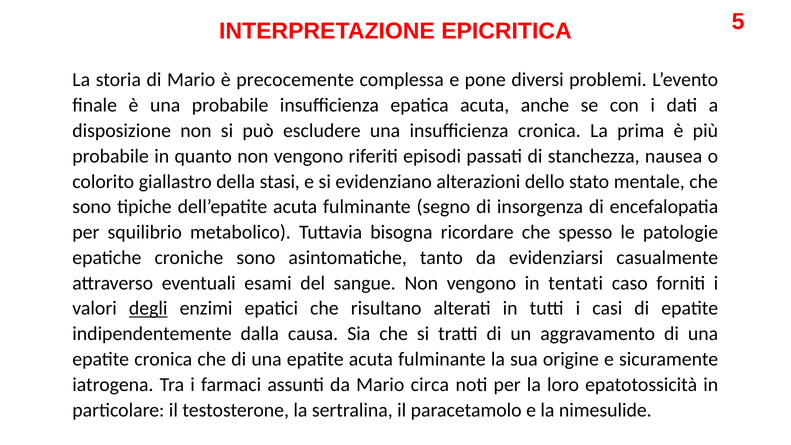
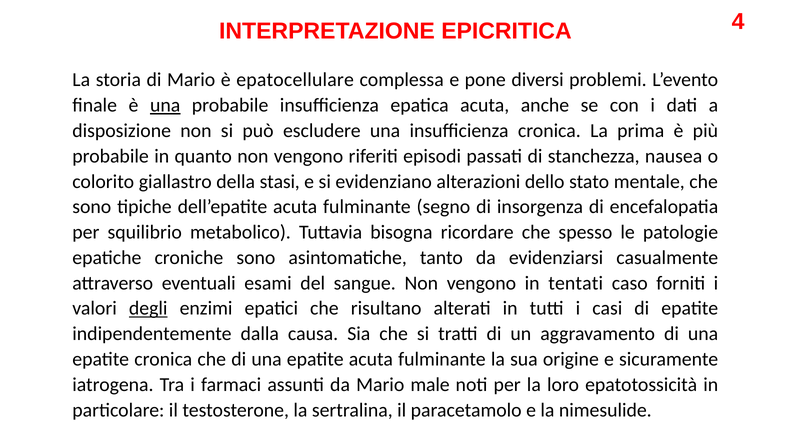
5: 5 -> 4
precocemente: precocemente -> epatocellulare
una at (165, 105) underline: none -> present
circa: circa -> male
